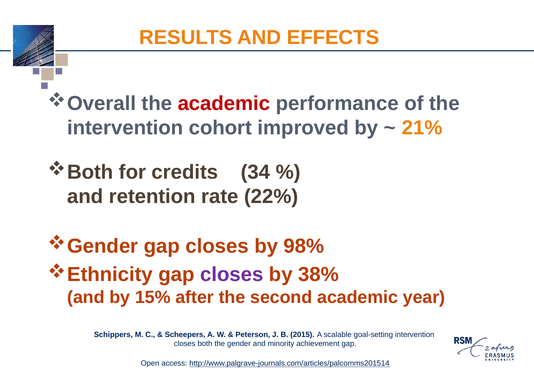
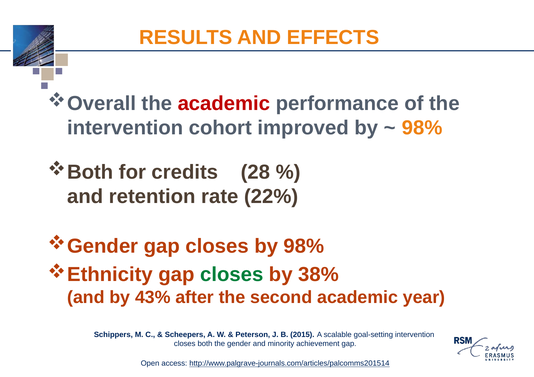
21% at (422, 128): 21% -> 98%
34: 34 -> 28
closes at (232, 275) colour: purple -> green
15%: 15% -> 43%
